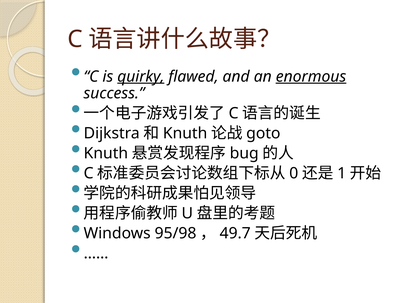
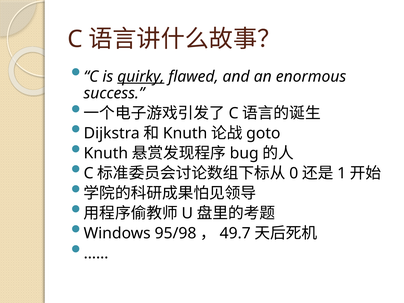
enormous underline: present -> none
